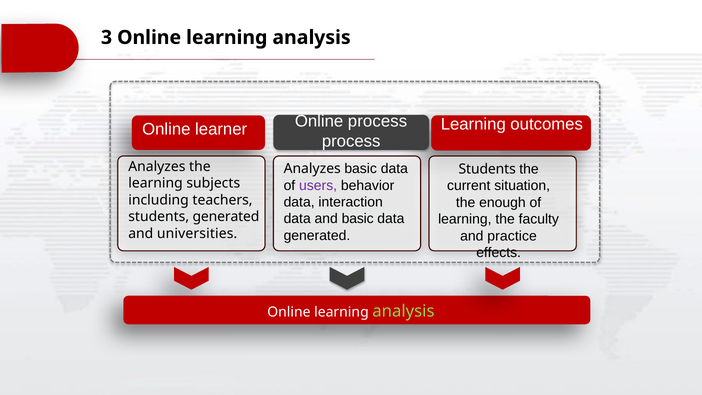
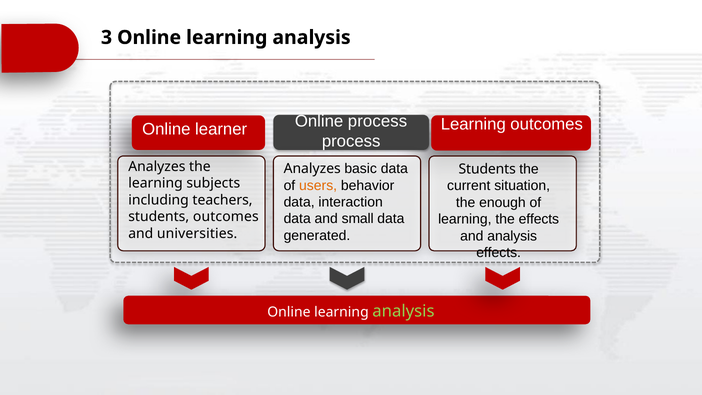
users colour: purple -> orange
and basic: basic -> small
the faculty: faculty -> effects
students generated: generated -> outcomes
and practice: practice -> analysis
